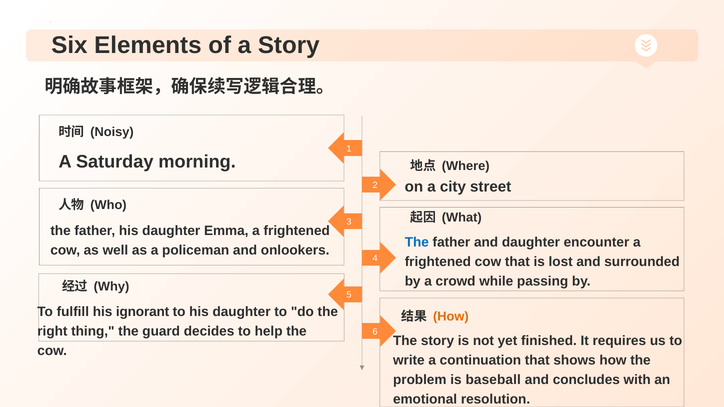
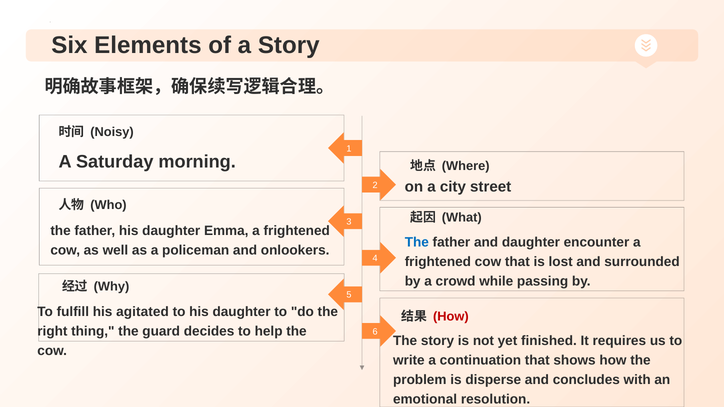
ignorant: ignorant -> agitated
How at (451, 317) colour: orange -> red
baseball: baseball -> disperse
